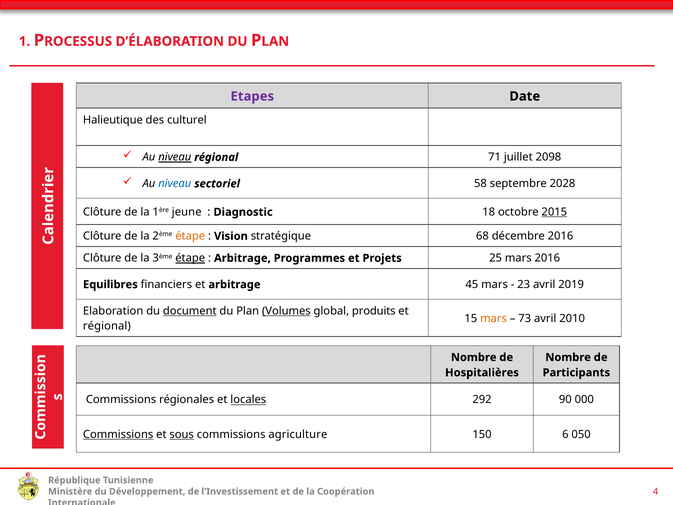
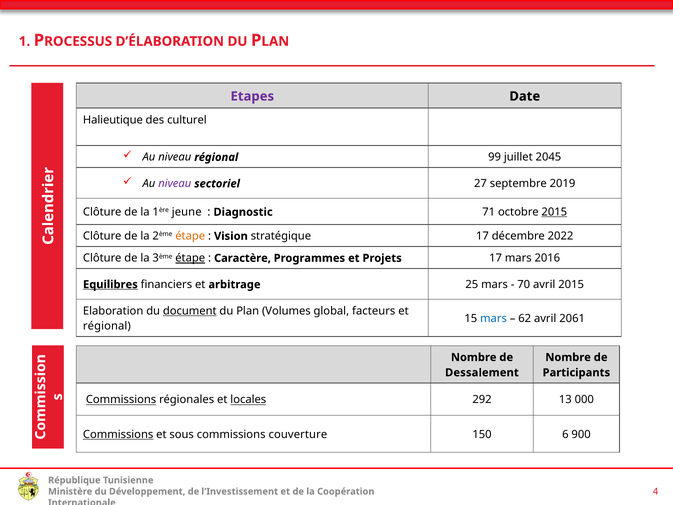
niveau at (175, 157) underline: present -> none
71: 71 -> 99
2098: 2098 -> 2045
niveau at (175, 184) colour: blue -> purple
58: 58 -> 27
2028: 2028 -> 2019
18: 18 -> 71
stratégique 68: 68 -> 17
décembre 2016: 2016 -> 2022
Arbitrage at (242, 258): Arbitrage -> Caractère
Projets 25: 25 -> 17
Equilibres underline: none -> present
45: 45 -> 25
23: 23 -> 70
avril 2019: 2019 -> 2015
Volumes underline: present -> none
produits: produits -> facteurs
mars at (494, 318) colour: orange -> blue
73: 73 -> 62
2010: 2010 -> 2061
Hospitalières: Hospitalières -> Dessalement
Commissions at (121, 400) underline: none -> present
90: 90 -> 13
sous underline: present -> none
agriculture: agriculture -> couverture
050: 050 -> 900
